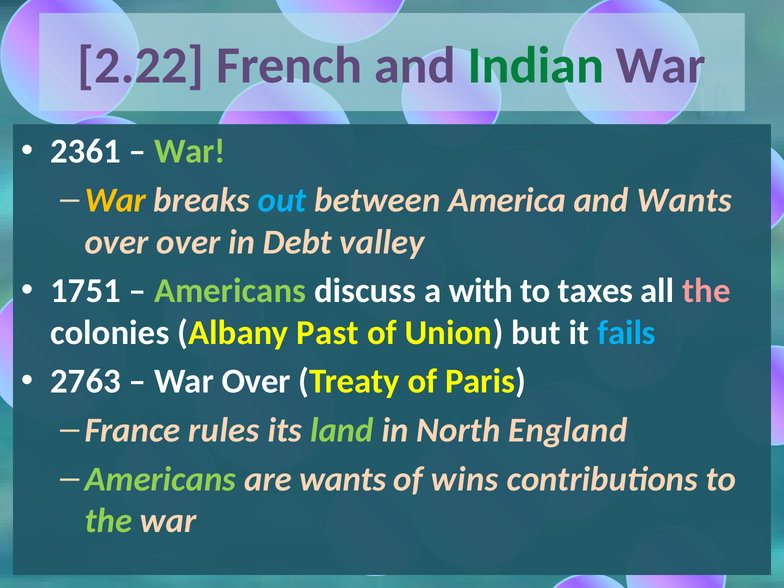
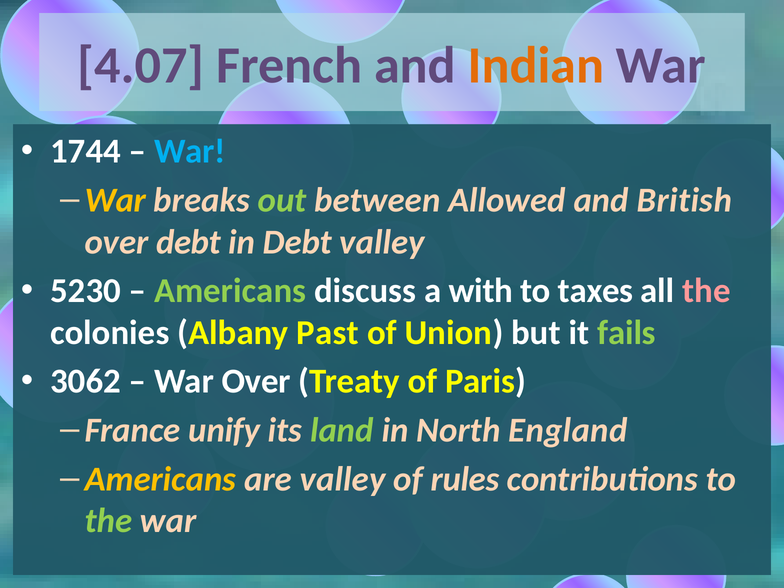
2.22: 2.22 -> 4.07
Indian colour: green -> orange
2361: 2361 -> 1744
War at (190, 151) colour: light green -> light blue
out colour: light blue -> light green
America: America -> Allowed
and Wants: Wants -> British
over over: over -> debt
1751: 1751 -> 5230
fails colour: light blue -> light green
2763: 2763 -> 3062
rules: rules -> unify
Americans at (160, 479) colour: light green -> yellow
are wants: wants -> valley
wins: wins -> rules
